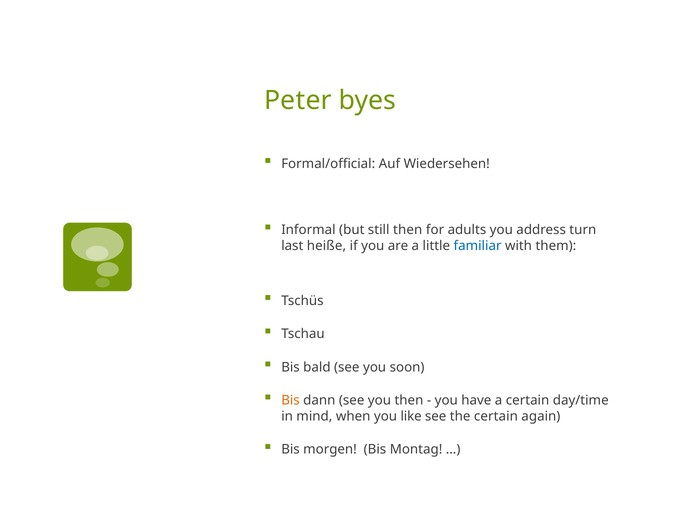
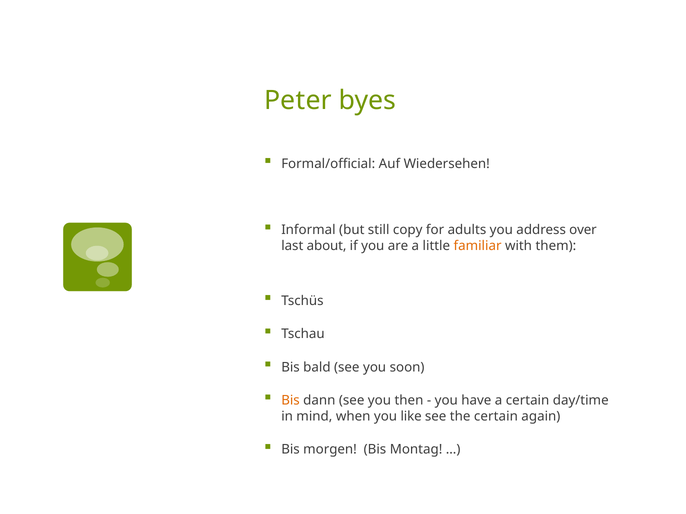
still then: then -> copy
turn: turn -> over
heiße: heiße -> about
familiar colour: blue -> orange
